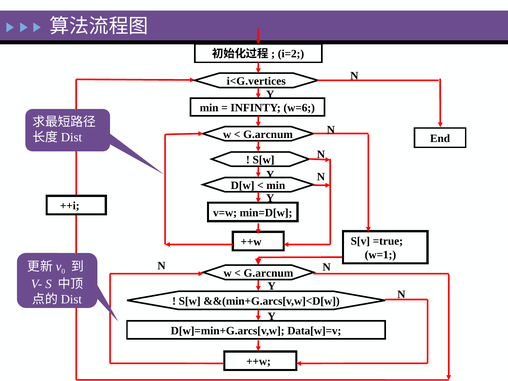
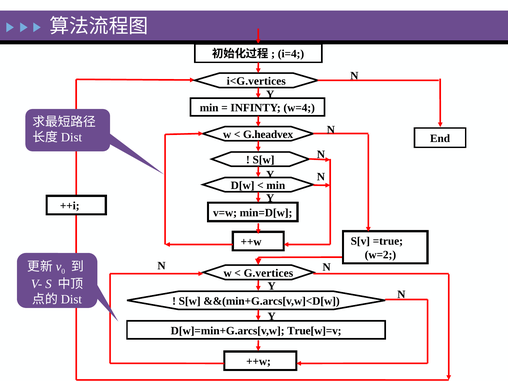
i=2: i=2 -> i=4
w=6: w=6 -> w=4
G.arcnum at (268, 134): G.arcnum -> G.headvex
w=1: w=1 -> w=2
G.arcnum at (268, 273): G.arcnum -> G.vertices
Data[w]=v: Data[w]=v -> True[w]=v
